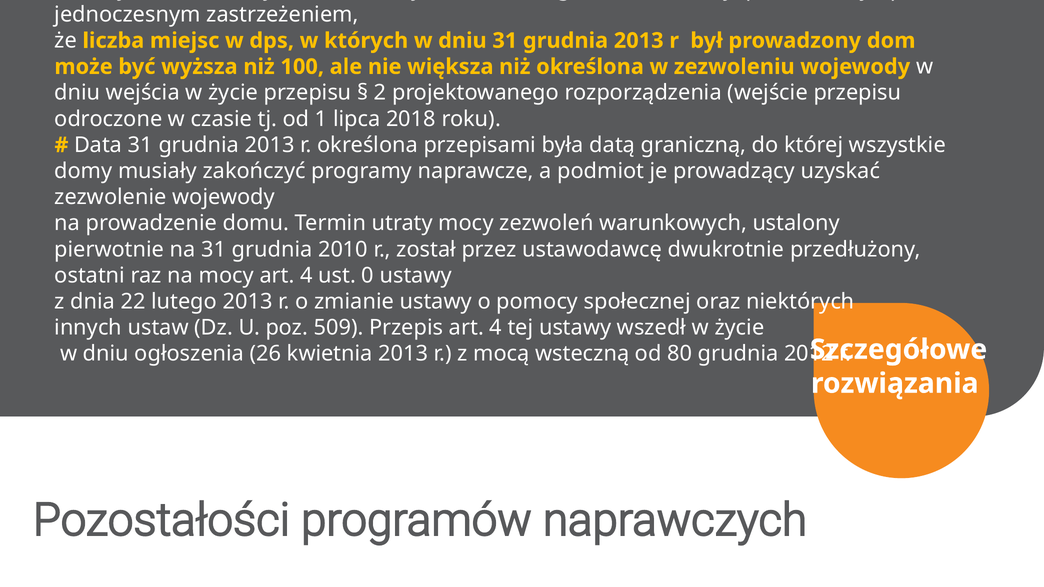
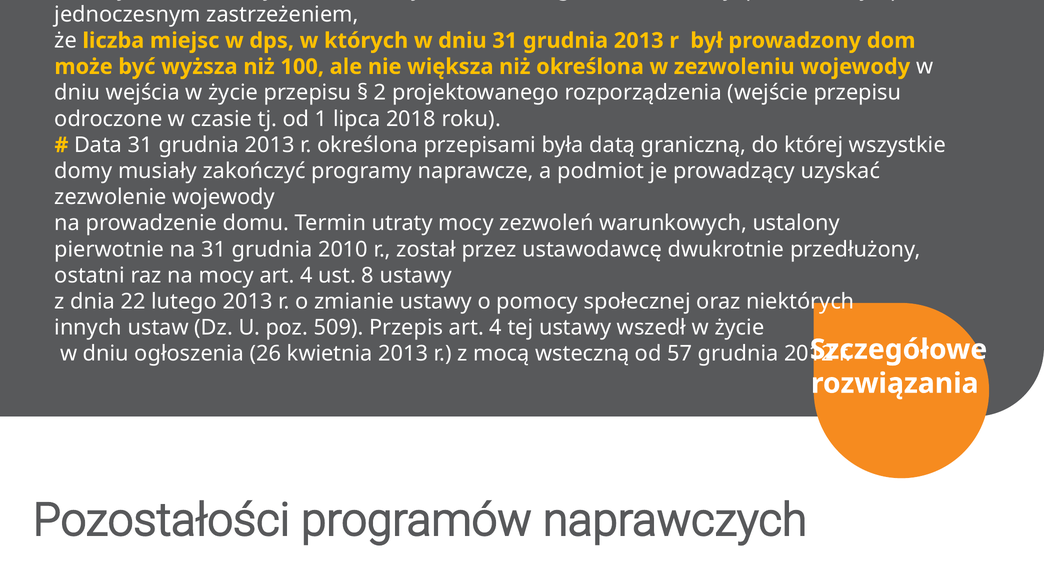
0: 0 -> 8
80: 80 -> 57
